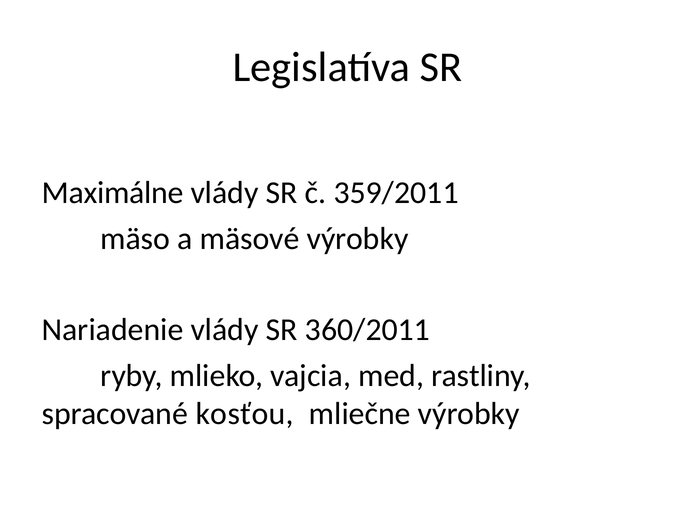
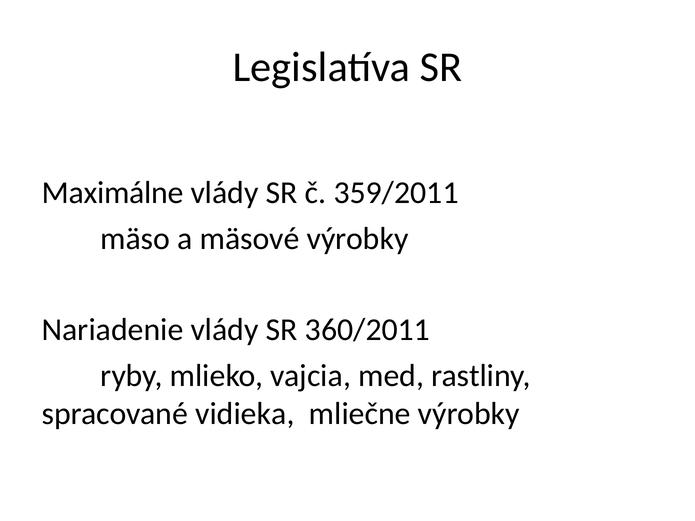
kosťou: kosťou -> vidieka
